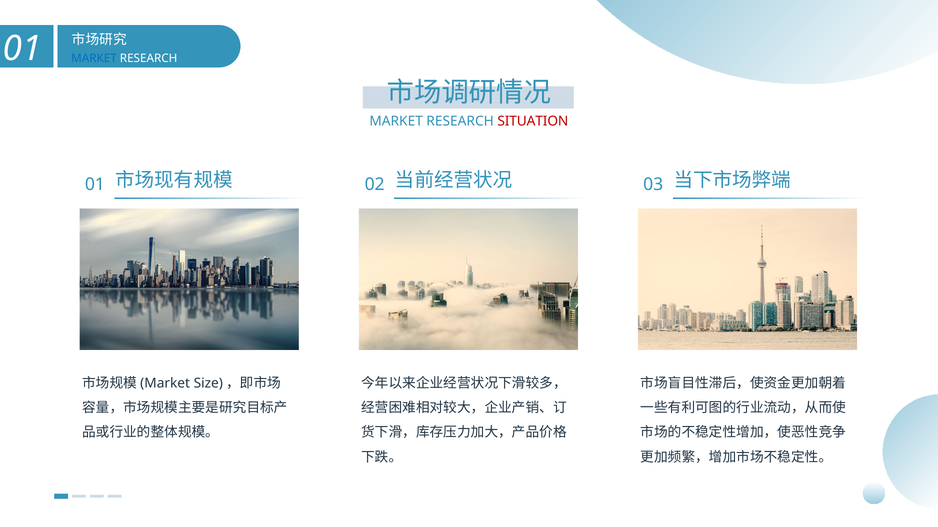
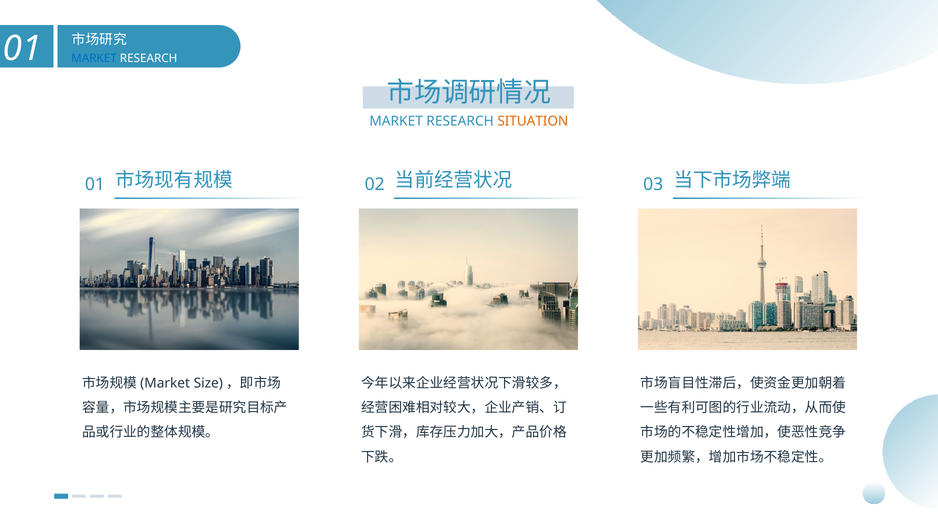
SITUATION colour: red -> orange
